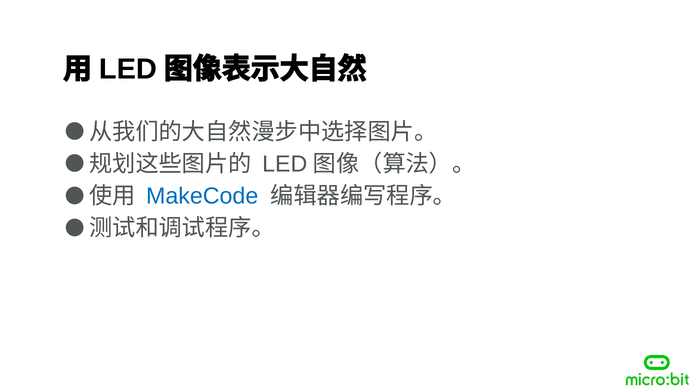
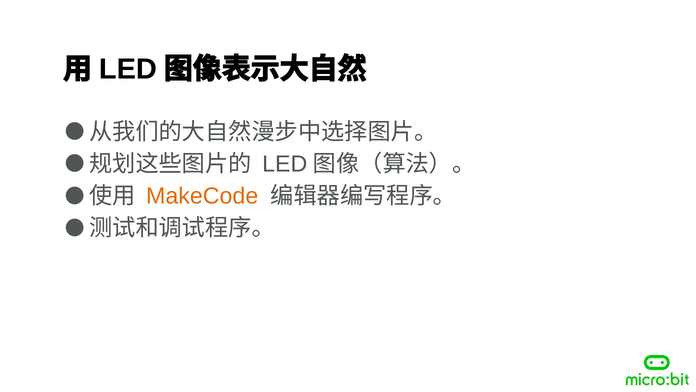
MakeCode colour: blue -> orange
